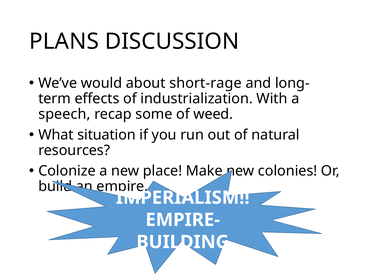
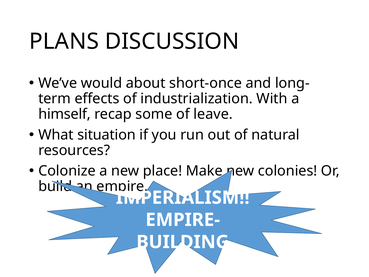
short-rage: short-rage -> short-once
speech: speech -> himself
weed: weed -> leave
